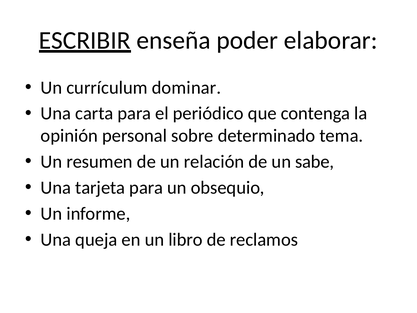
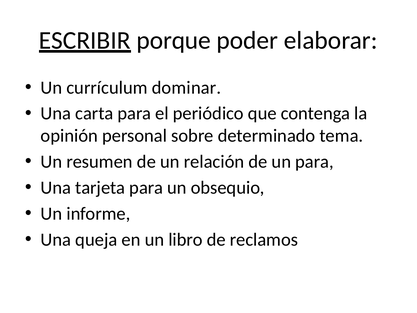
enseña: enseña -> porque
un sabe: sabe -> para
